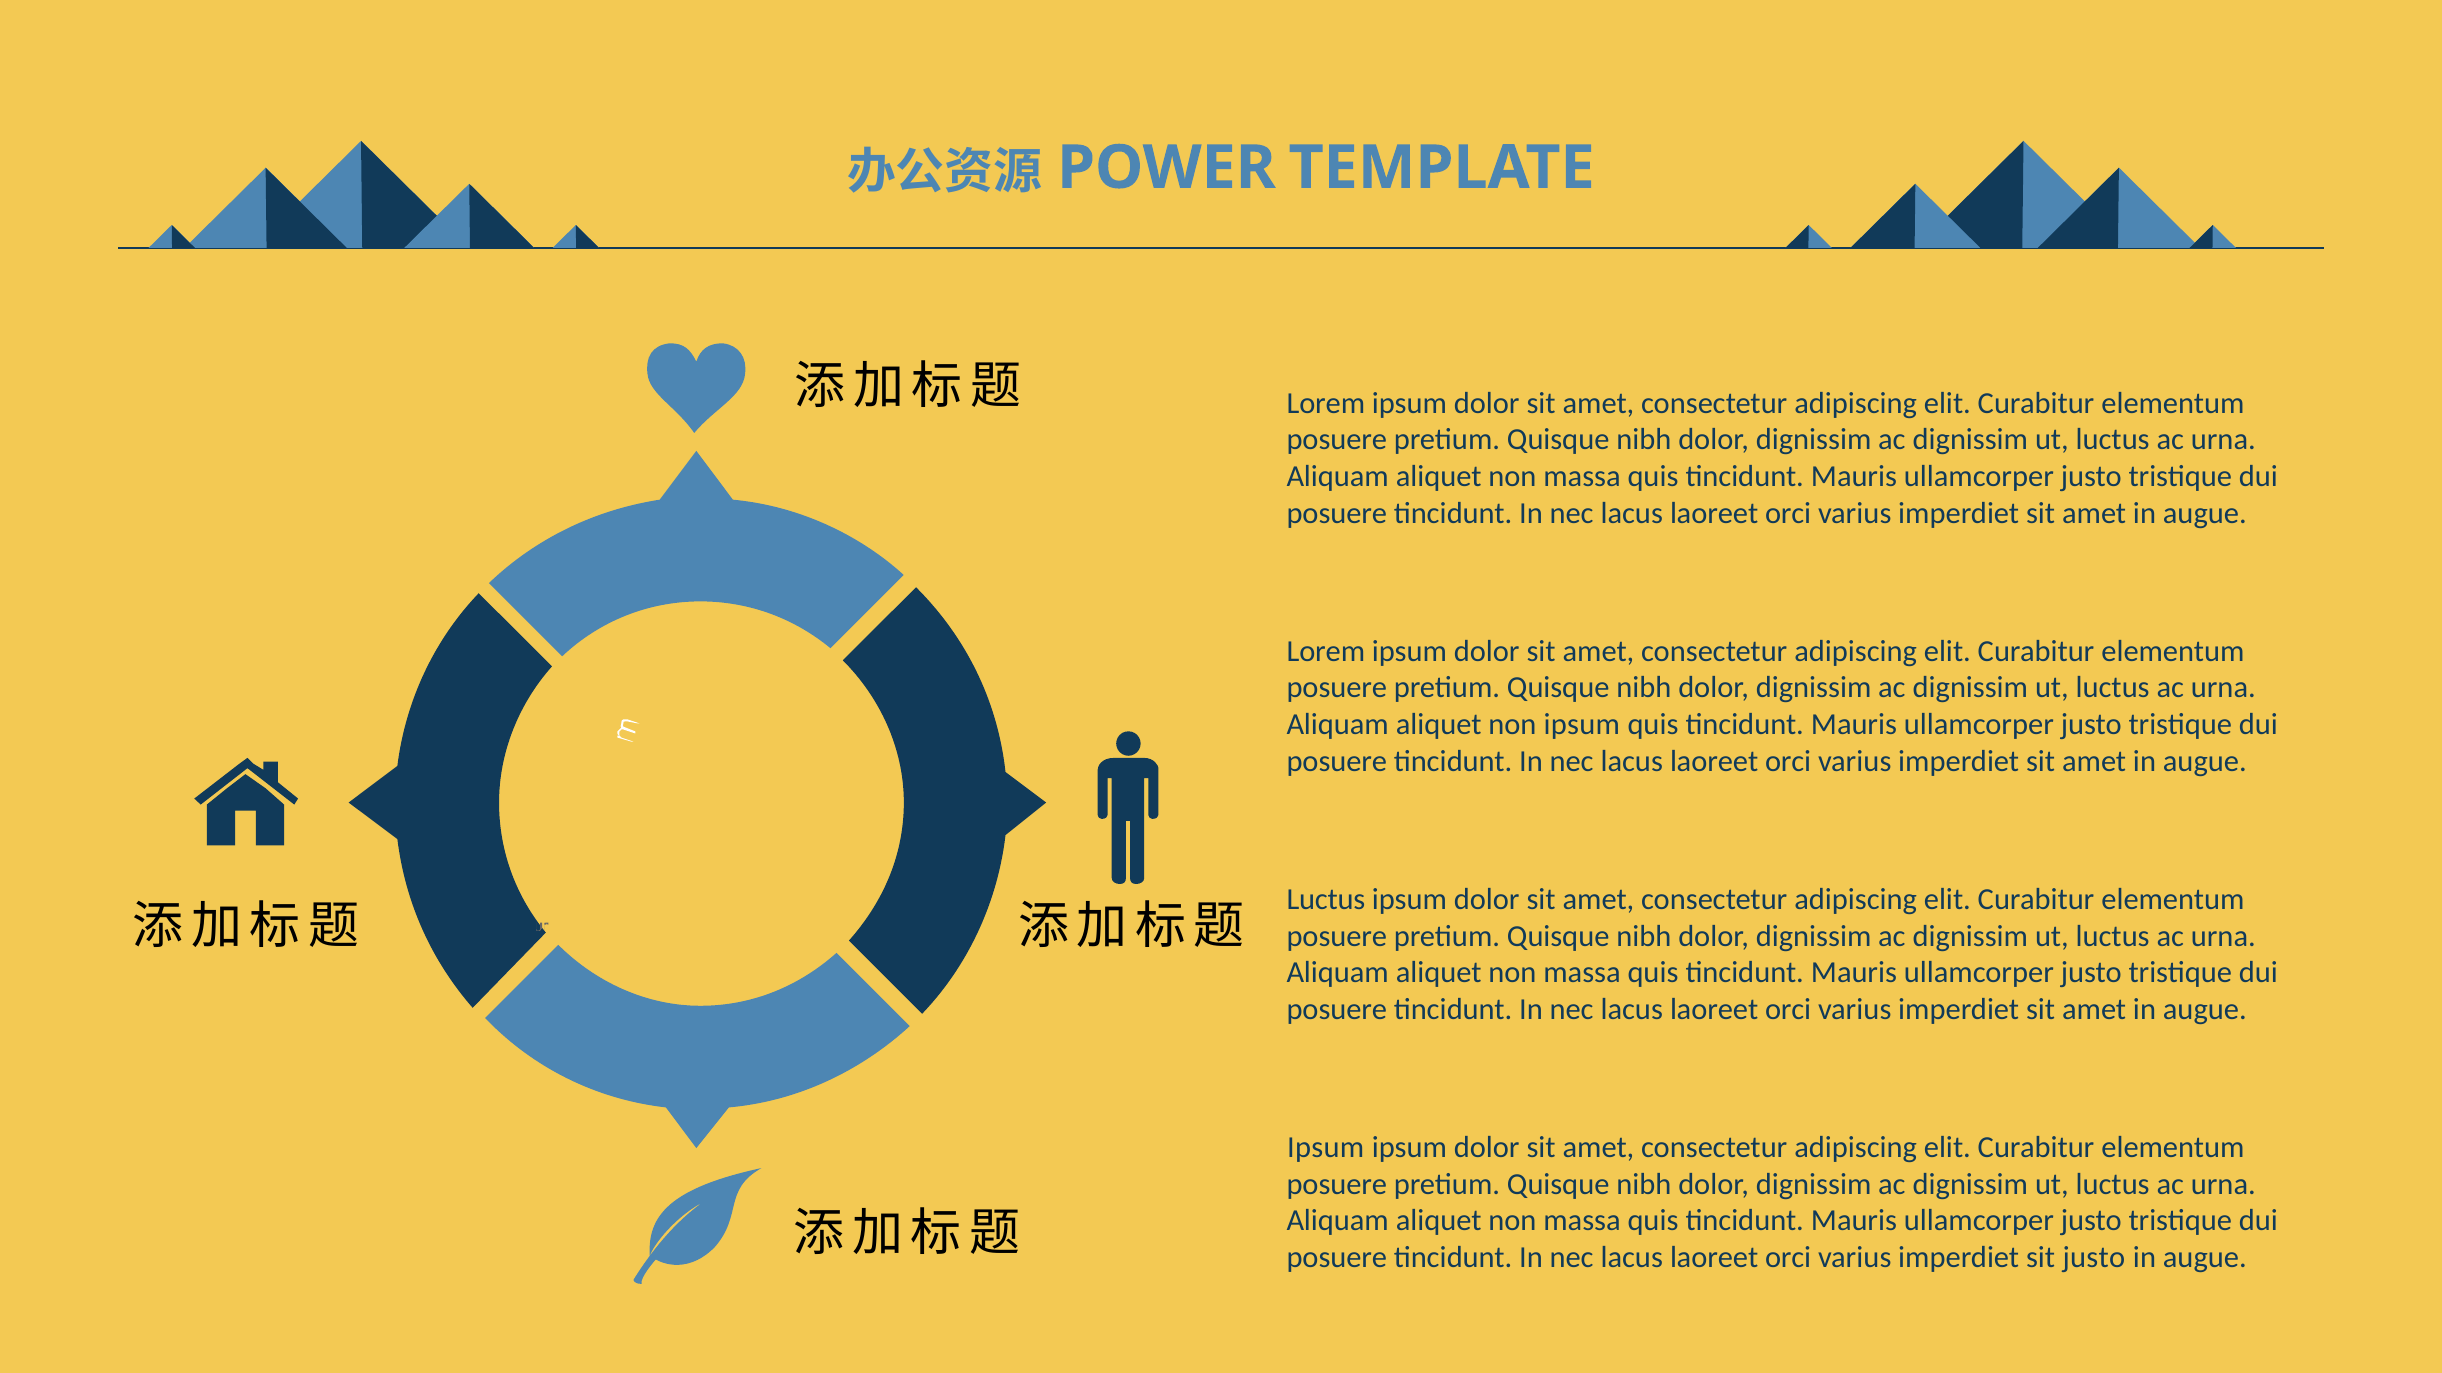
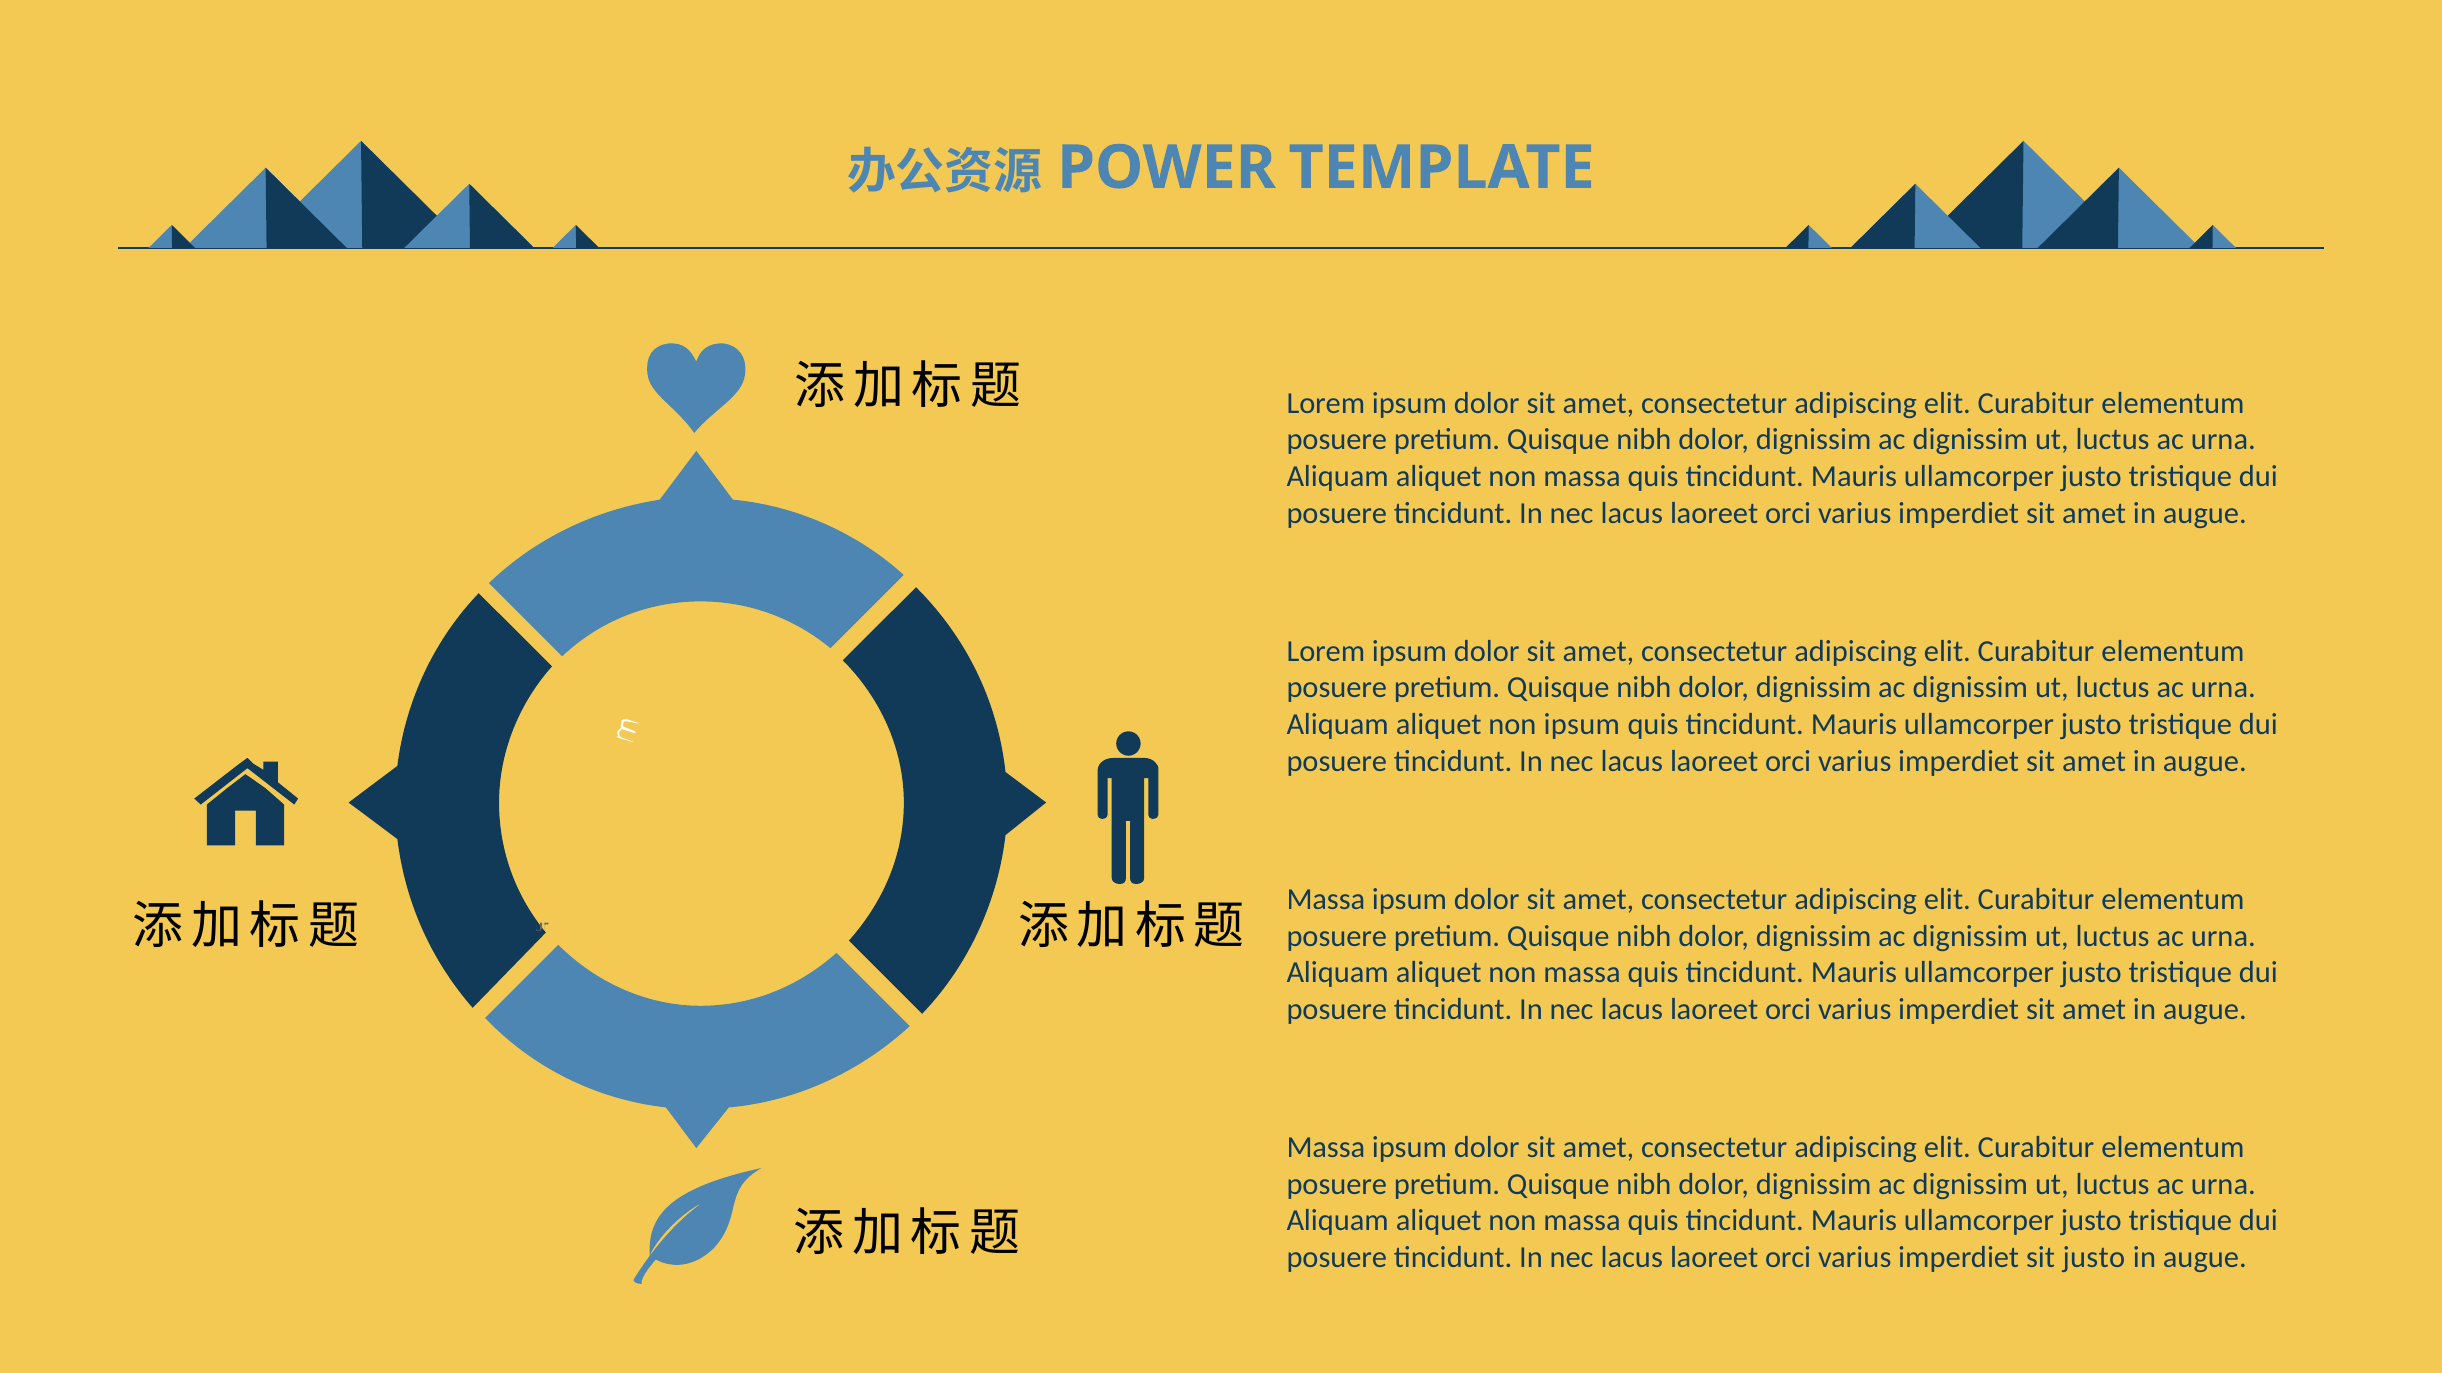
Luctus at (1326, 900): Luctus -> Massa
Ipsum at (1326, 1148): Ipsum -> Massa
